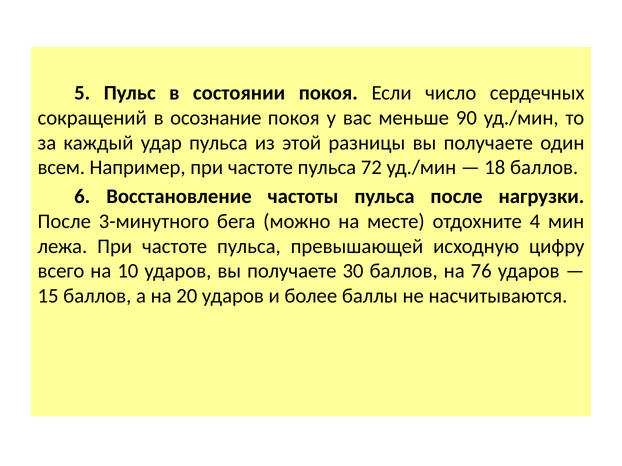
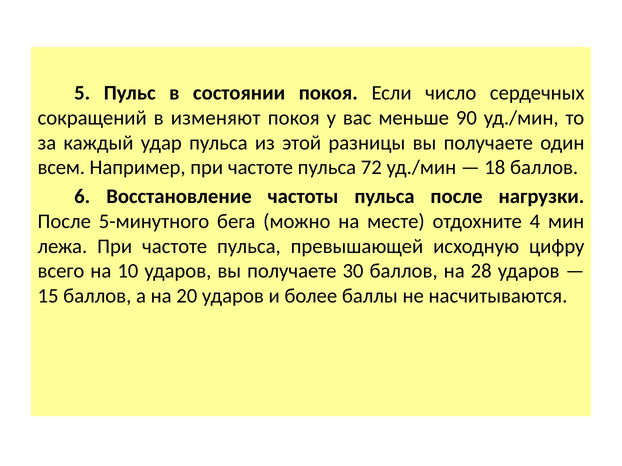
осознание: осознание -> изменяют
3-минутного: 3-минутного -> 5-минутного
76: 76 -> 28
